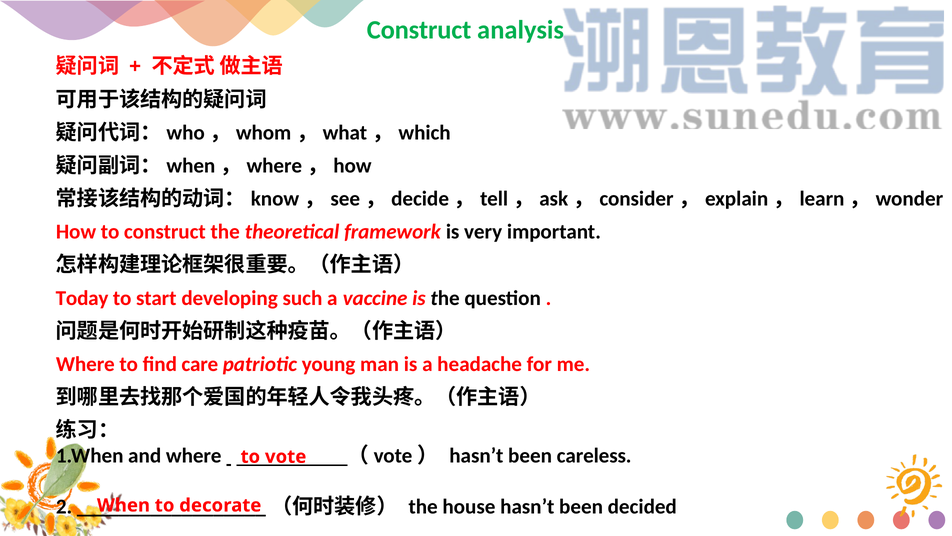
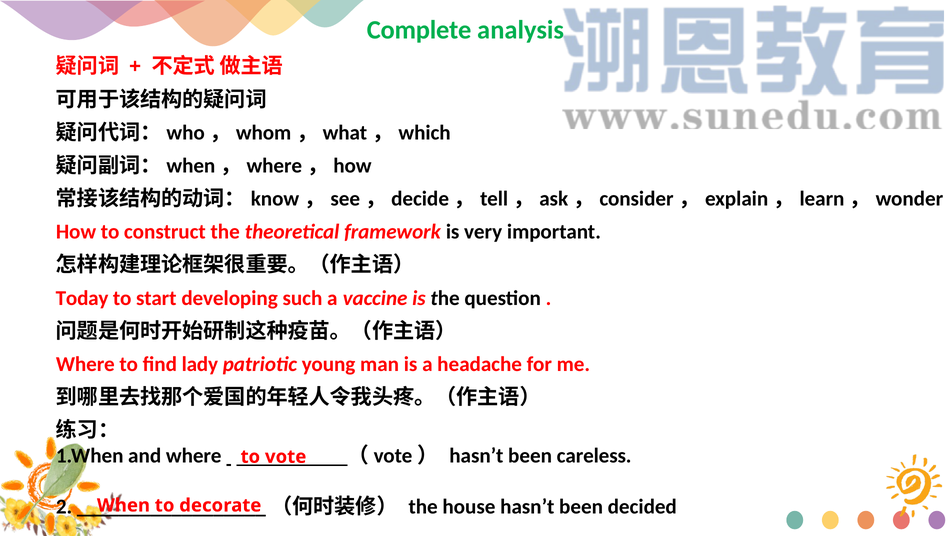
Construct at (419, 30): Construct -> Complete
care: care -> lady
